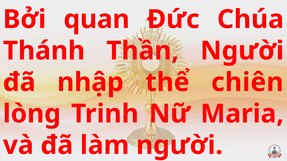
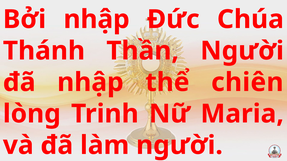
Bởi quan: quan -> nhập
